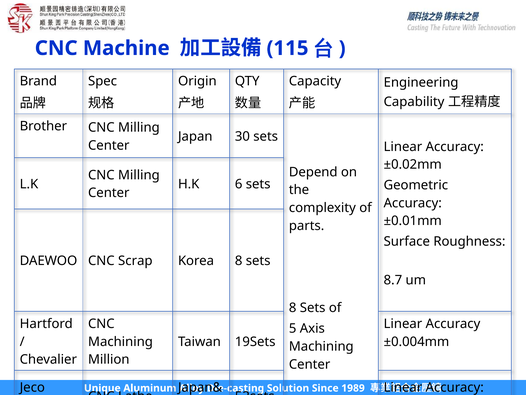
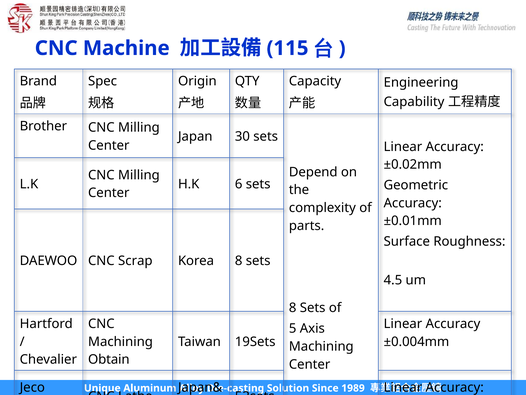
8.7: 8.7 -> 4.5
Million: Million -> Obtain
